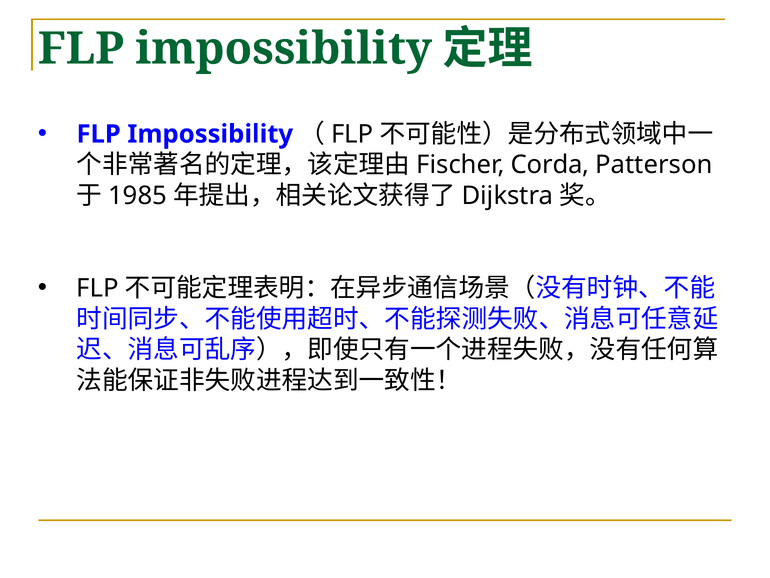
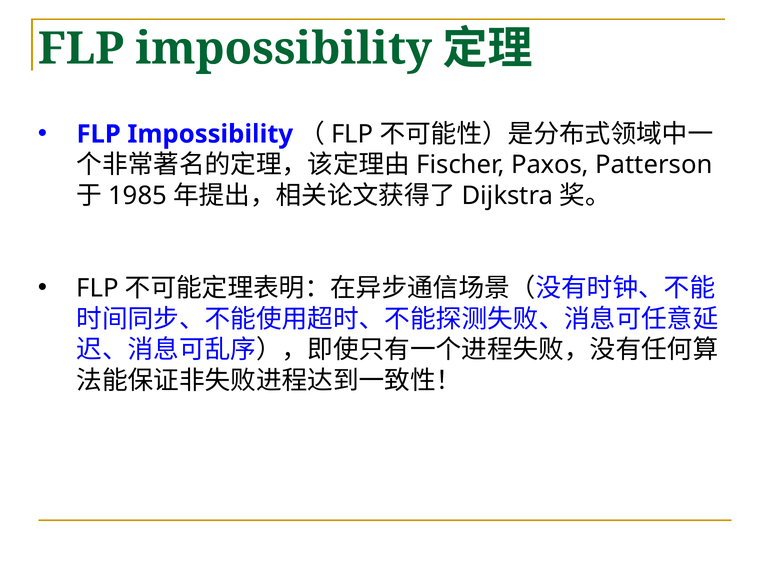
Corda: Corda -> Paxos
